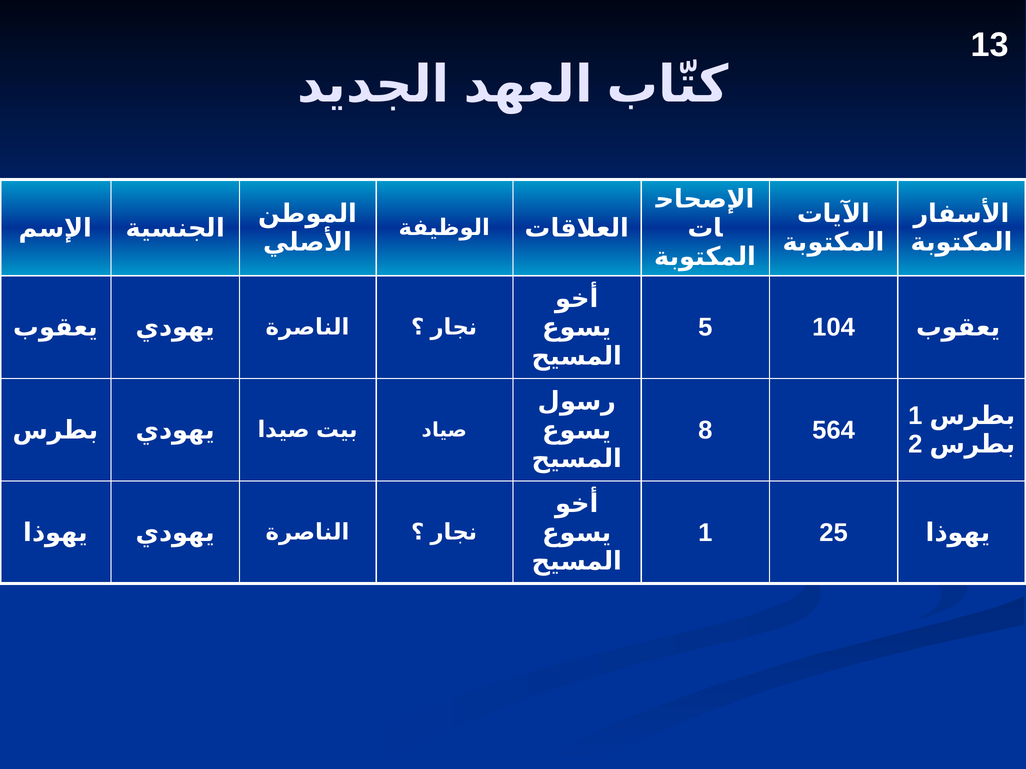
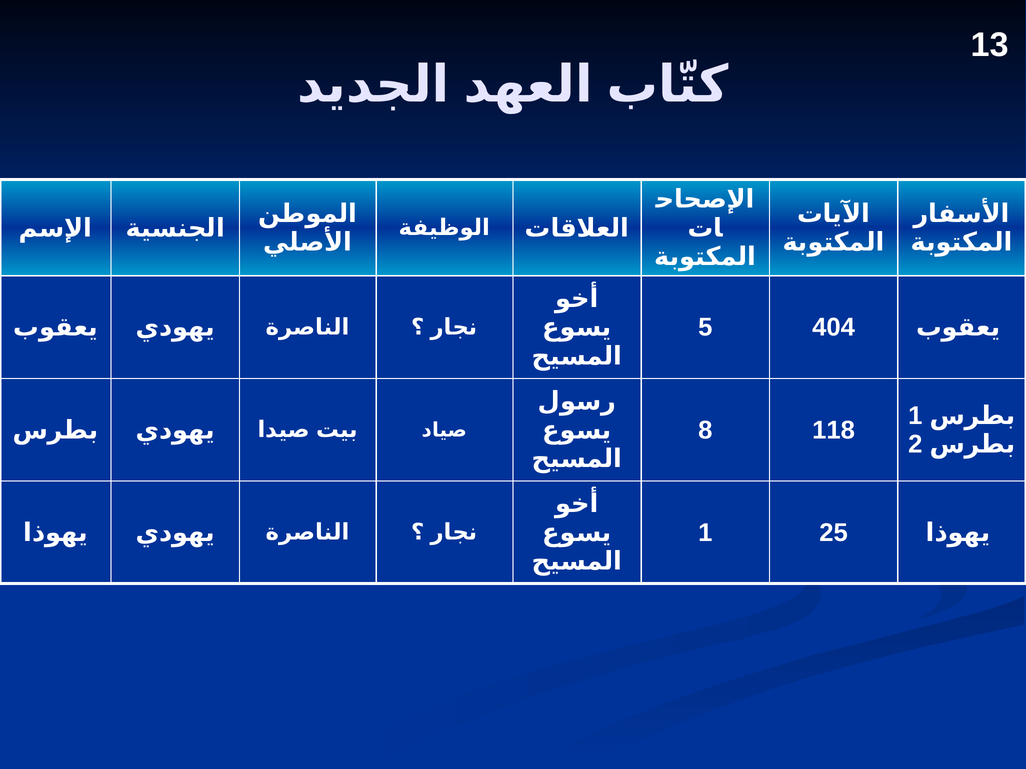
104: 104 -> 404
564: 564 -> 118
